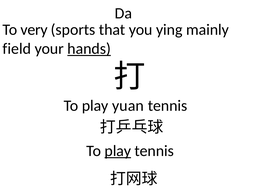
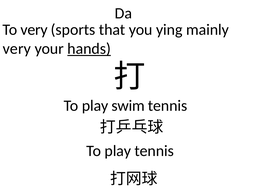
field at (17, 49): field -> very
yuan: yuan -> swim
play at (118, 151) underline: present -> none
